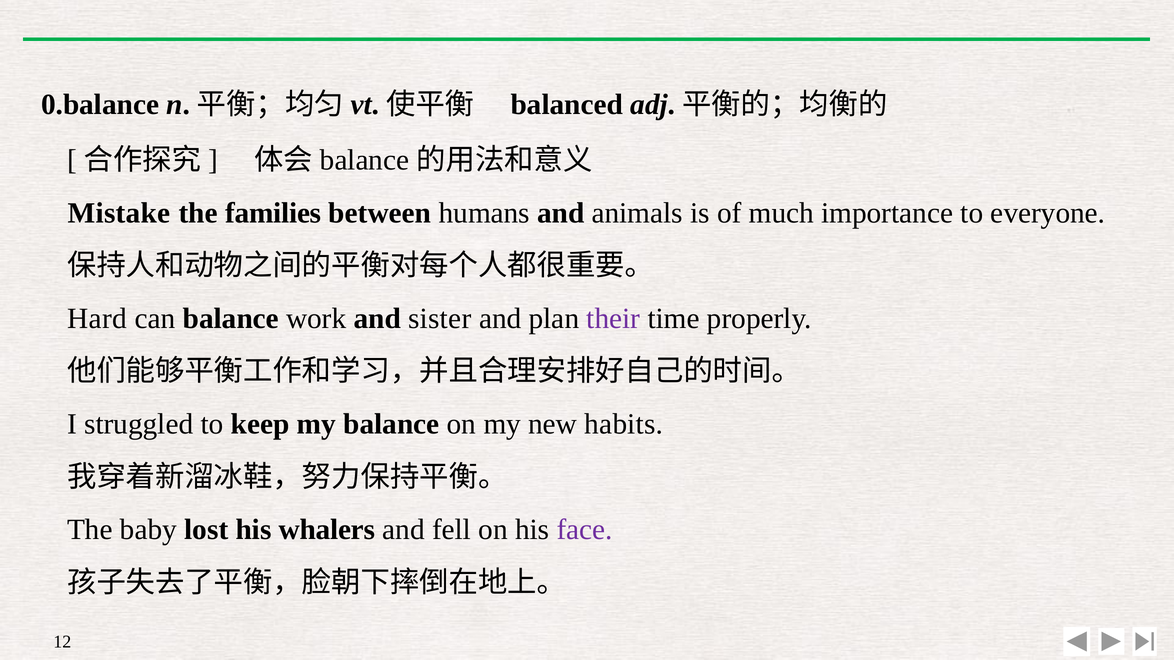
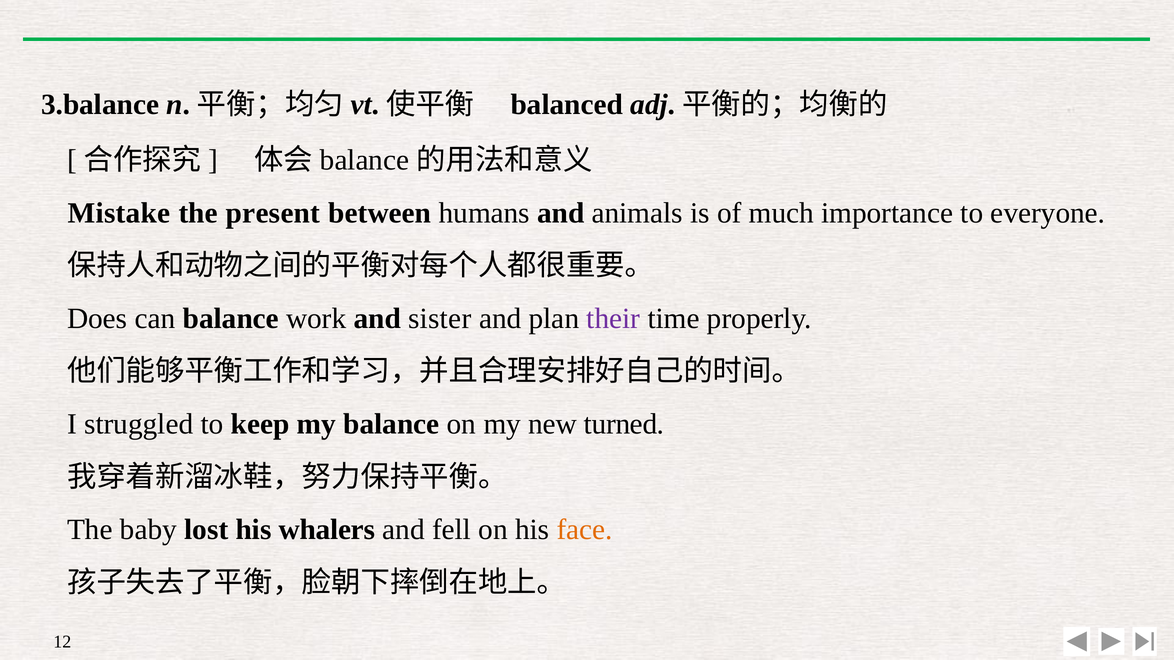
0.balance: 0.balance -> 3.balance
families: families -> present
Hard: Hard -> Does
habits: habits -> turned
face colour: purple -> orange
